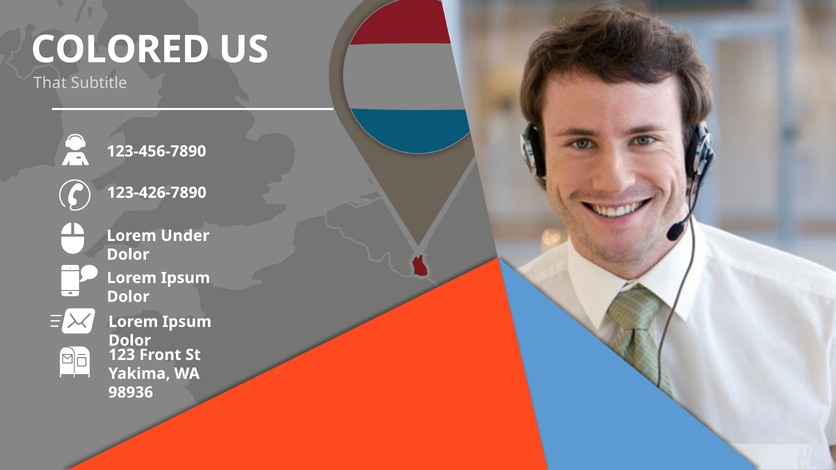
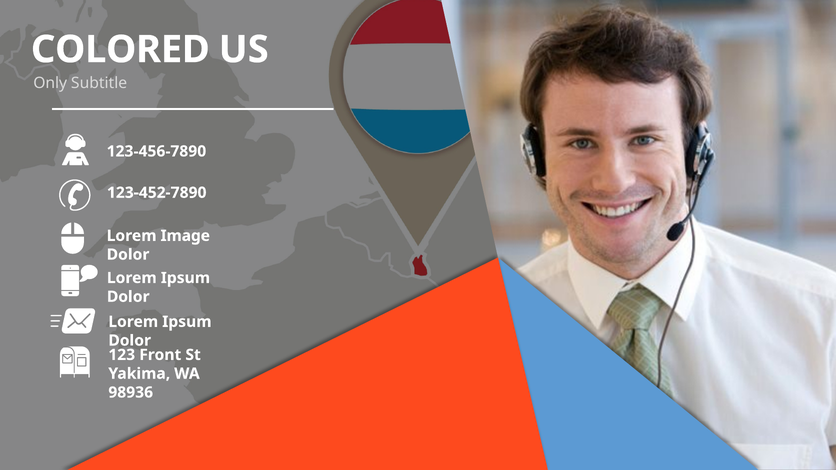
That: That -> Only
123-426-7890: 123-426-7890 -> 123-452-7890
Under: Under -> Image
